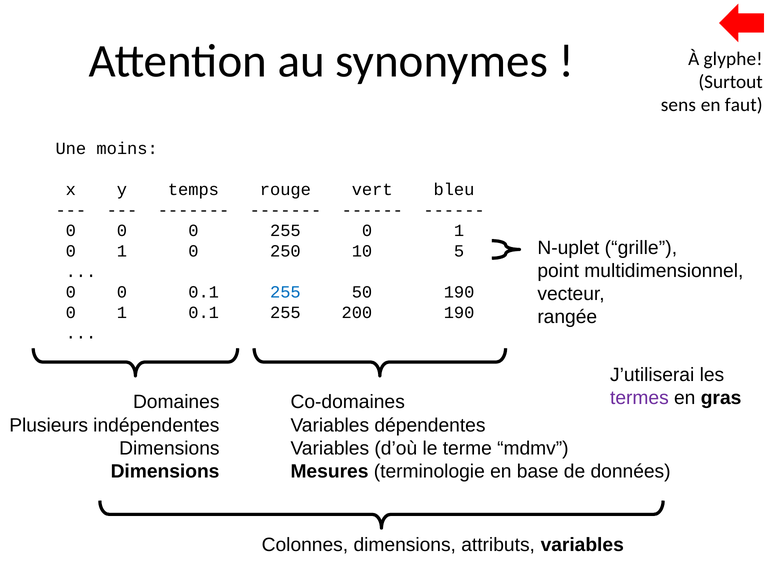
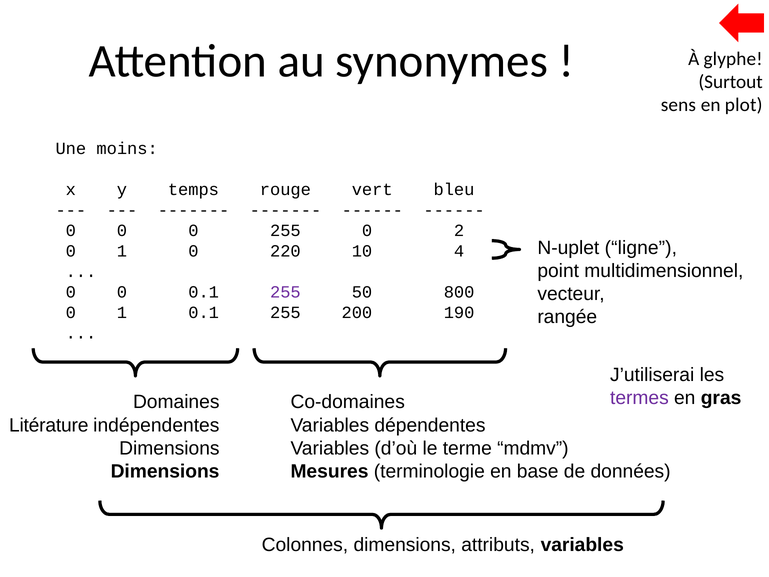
faut: faut -> plot
255 0 1: 1 -> 2
grille: grille -> ligne
250: 250 -> 220
5: 5 -> 4
255 at (285, 292) colour: blue -> purple
50 190: 190 -> 800
Plusieurs: Plusieurs -> Litérature
